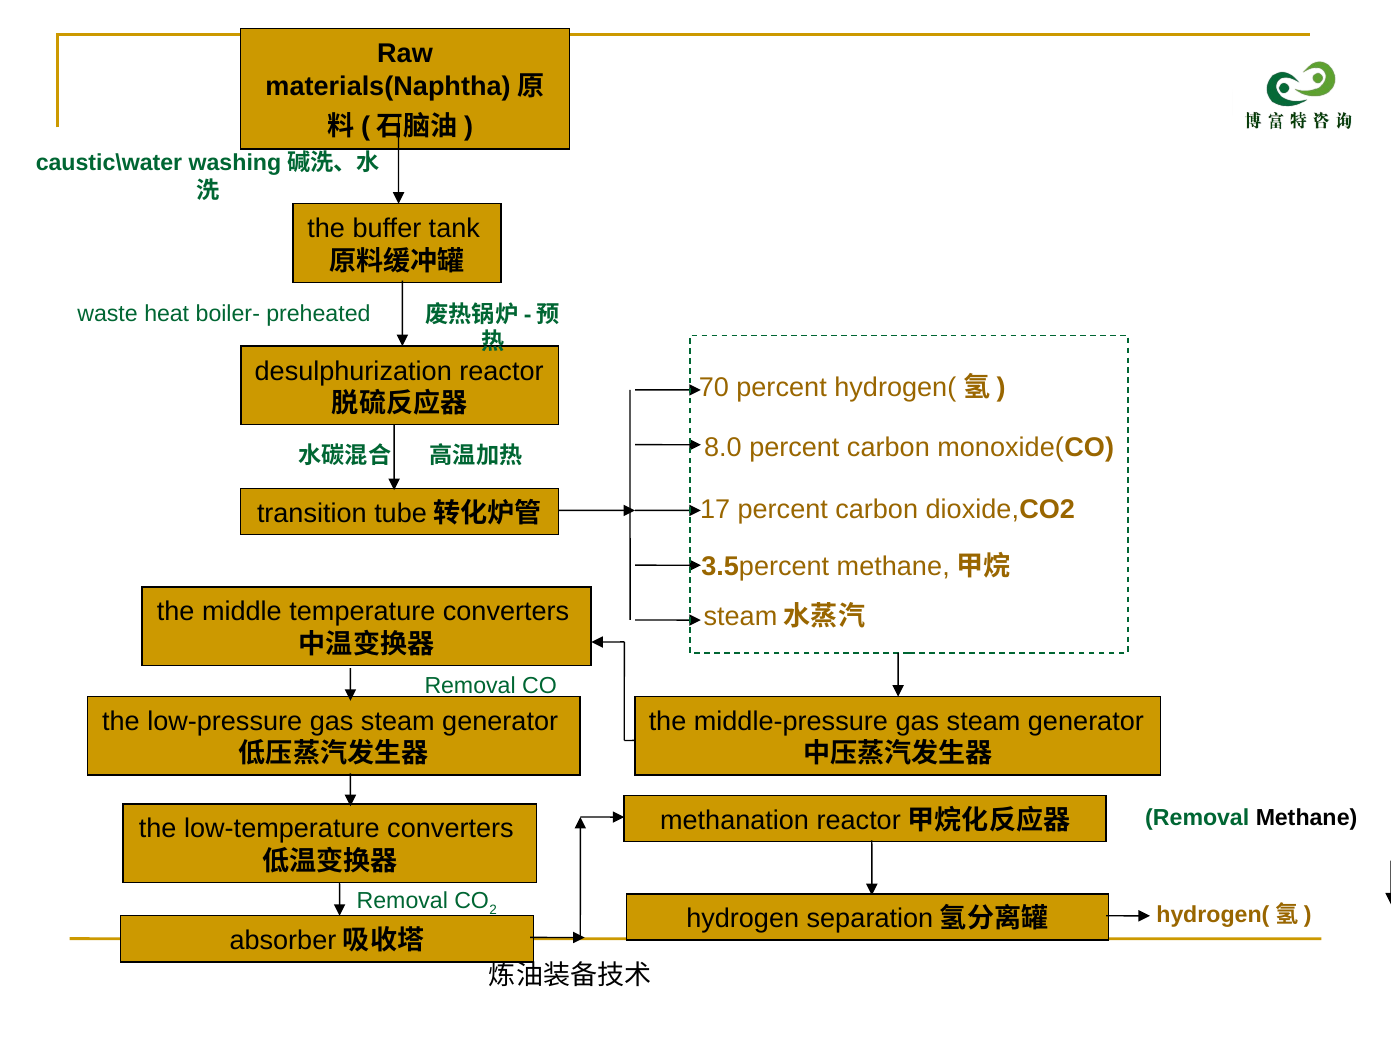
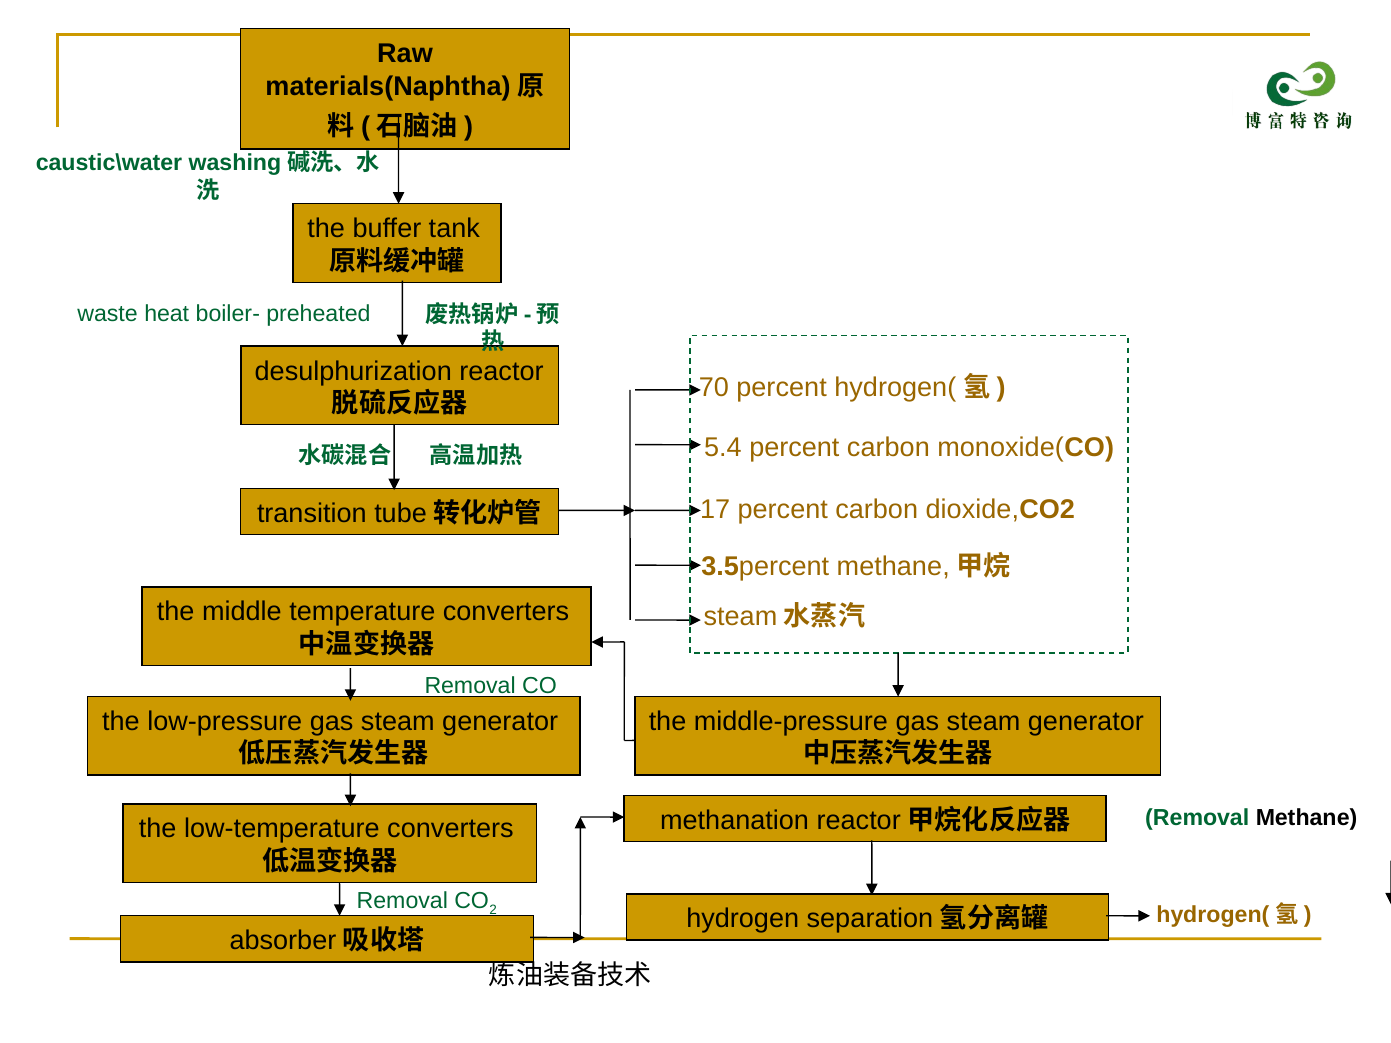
8.0: 8.0 -> 5.4
